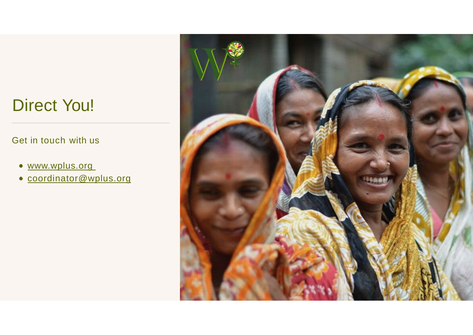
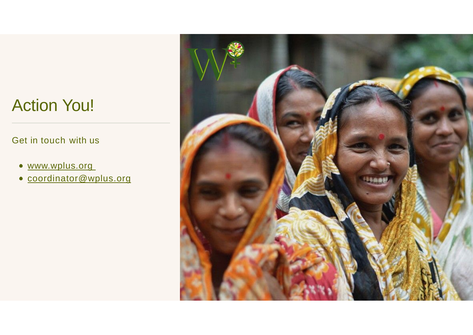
Direct: Direct -> Action
